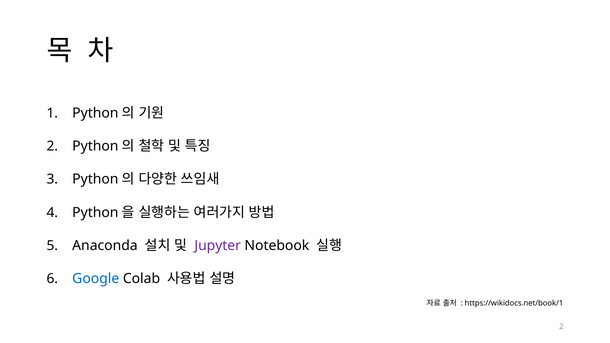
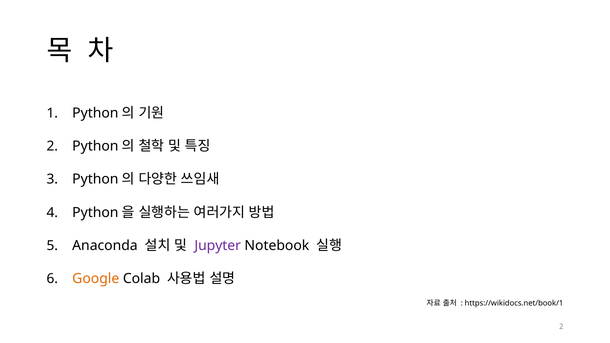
Google colour: blue -> orange
